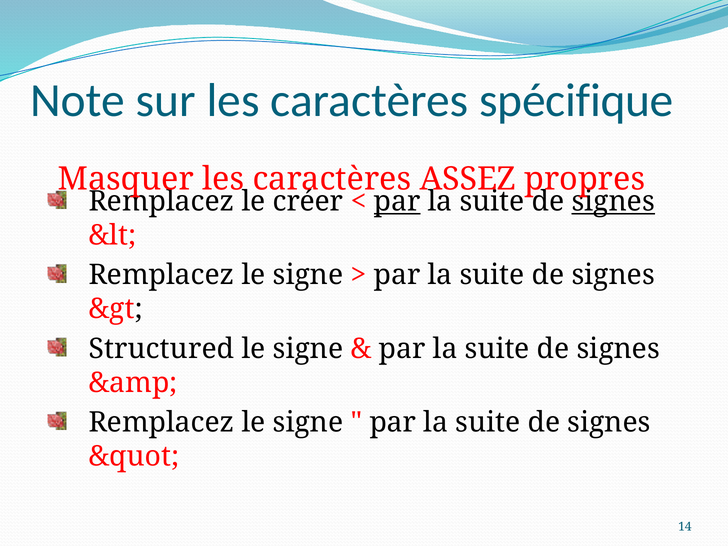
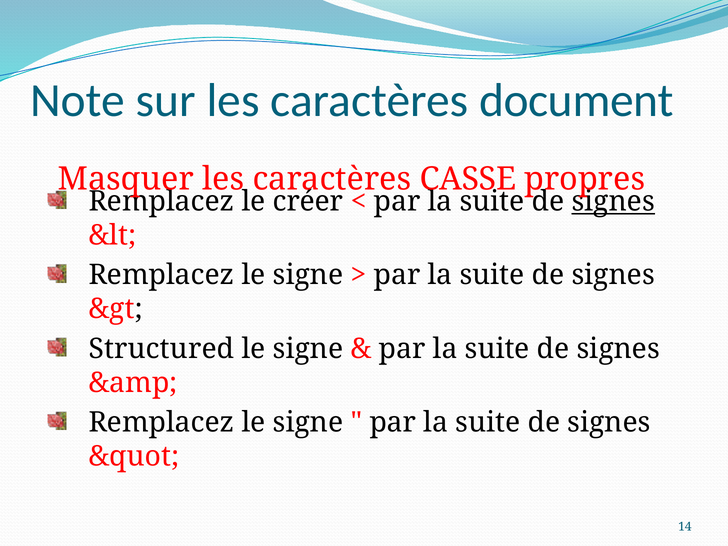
spécifique: spécifique -> document
ASSEZ: ASSEZ -> CASSE
par at (397, 201) underline: present -> none
